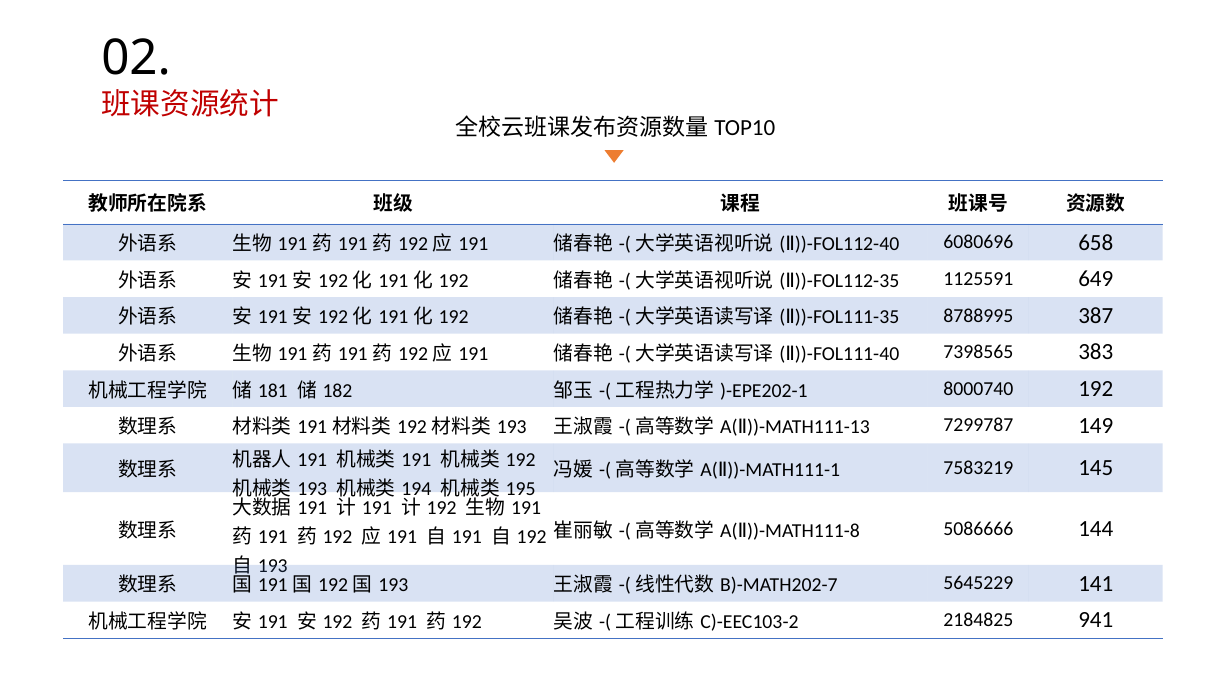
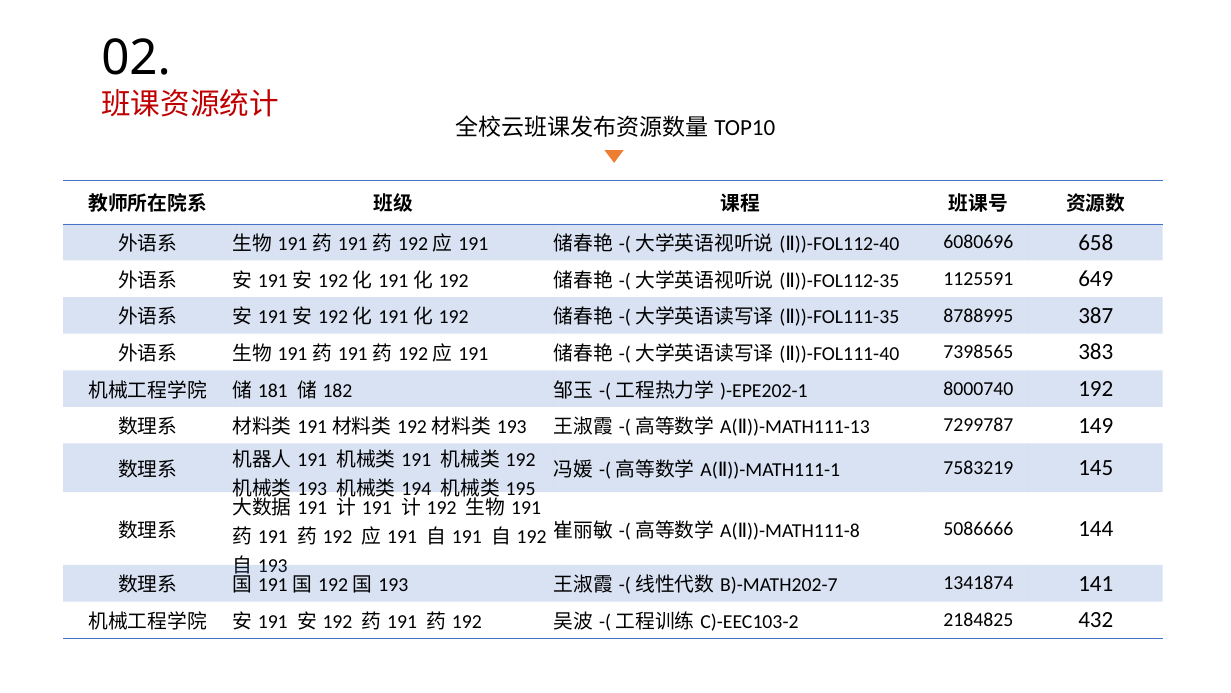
5645229: 5645229 -> 1341874
941: 941 -> 432
